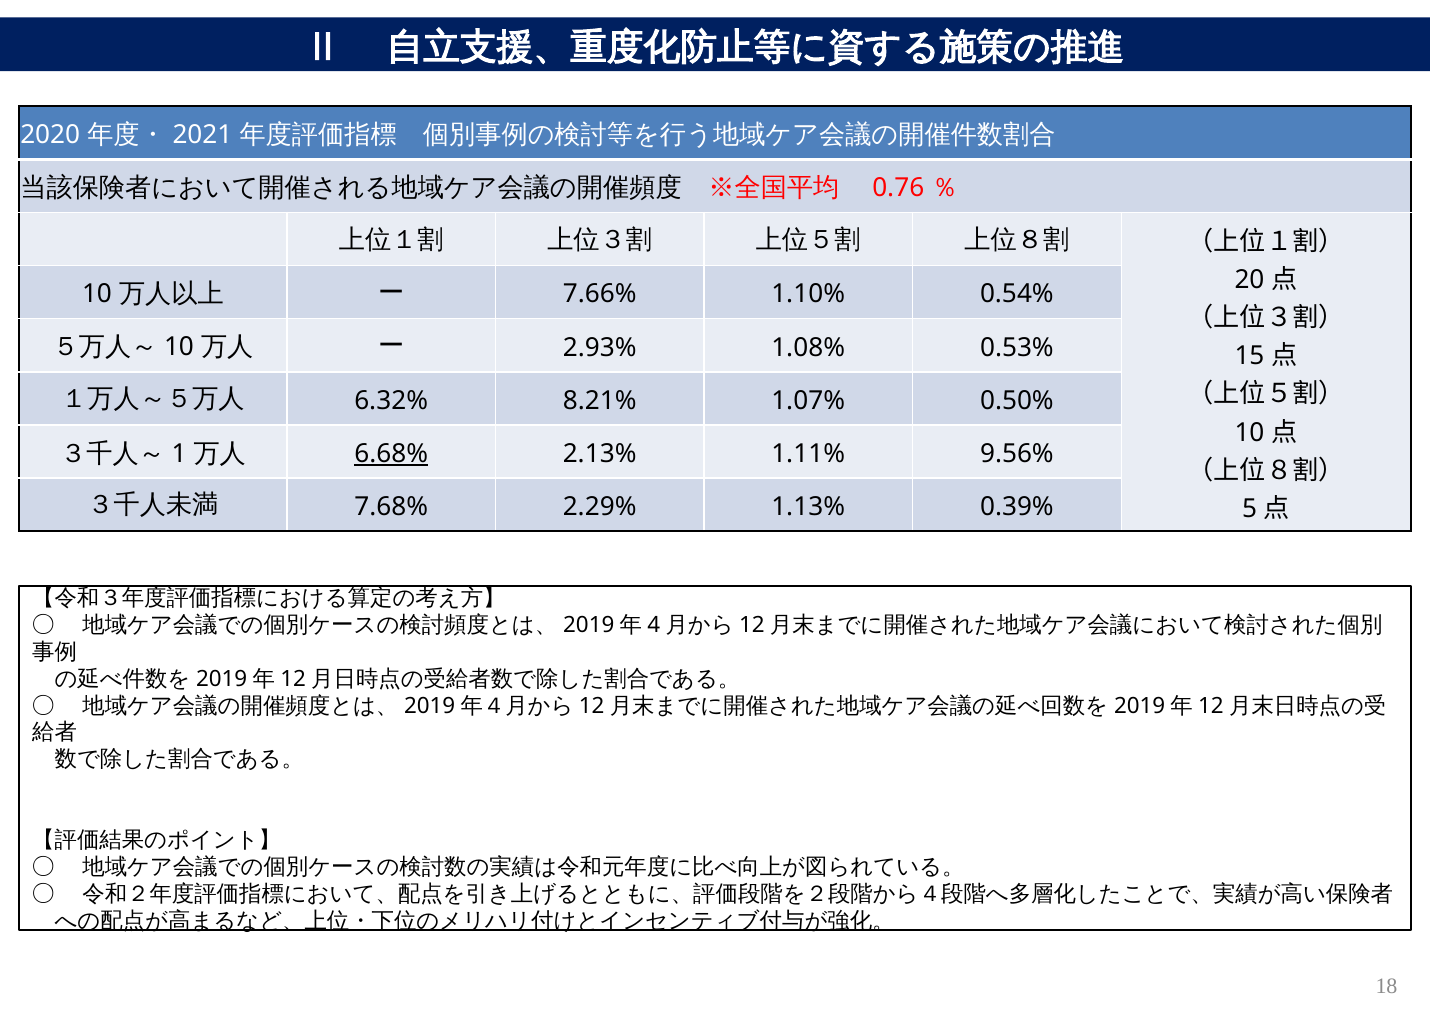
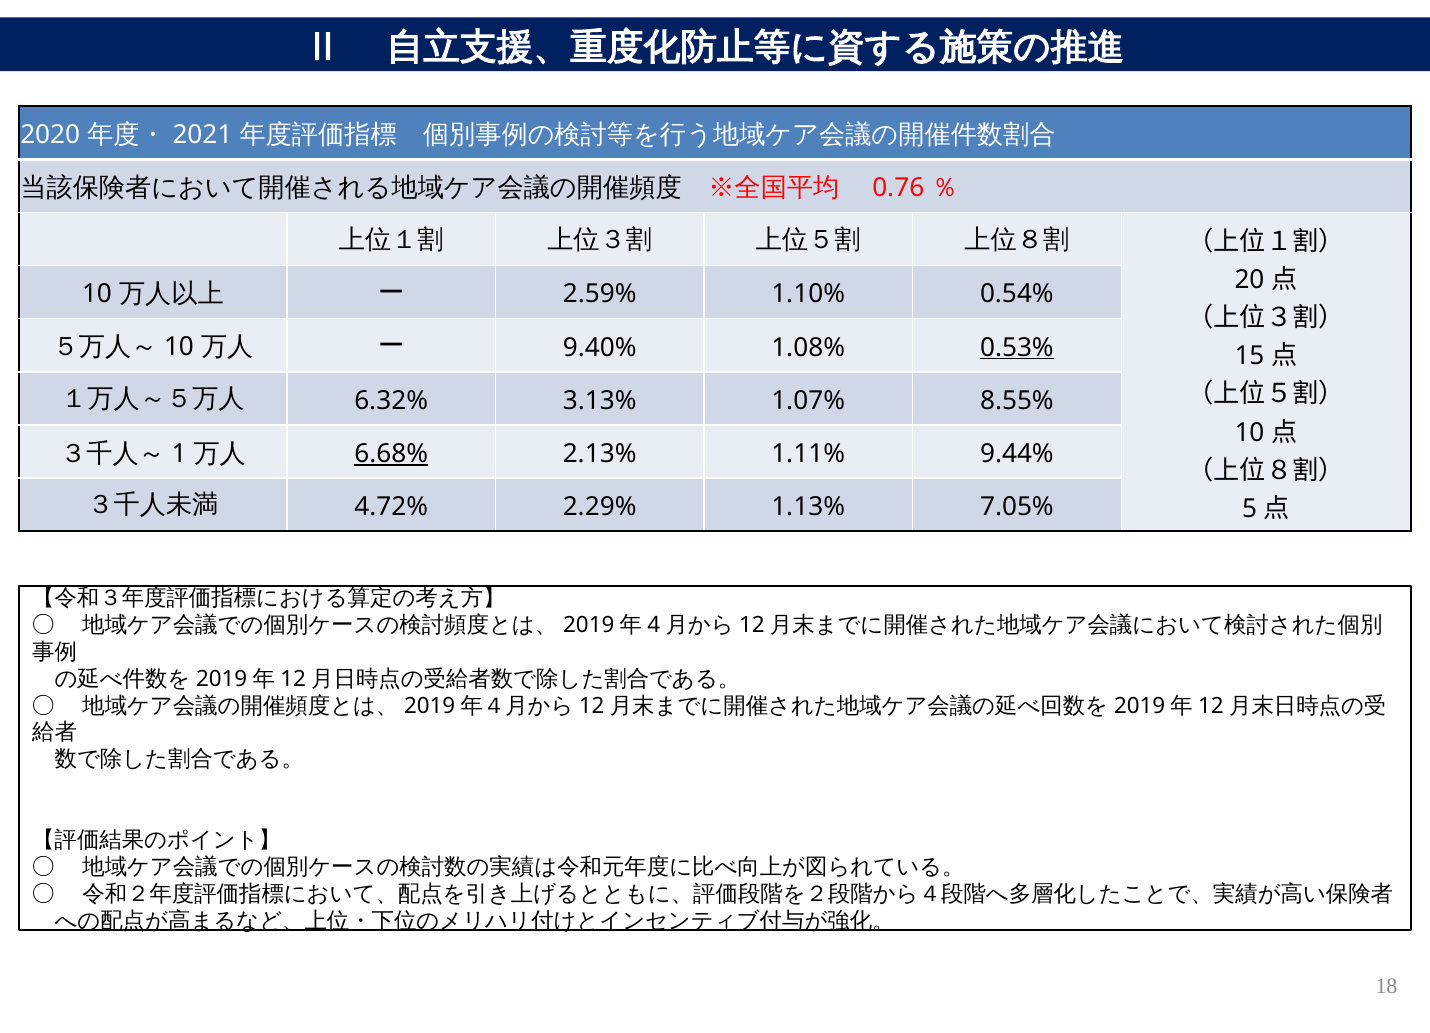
7.66%: 7.66% -> 2.59%
2.93%: 2.93% -> 9.40%
0.53% underline: none -> present
8.21%: 8.21% -> 3.13%
0.50%: 0.50% -> 8.55%
9.56%: 9.56% -> 9.44%
7.68%: 7.68% -> 4.72%
0.39%: 0.39% -> 7.05%
